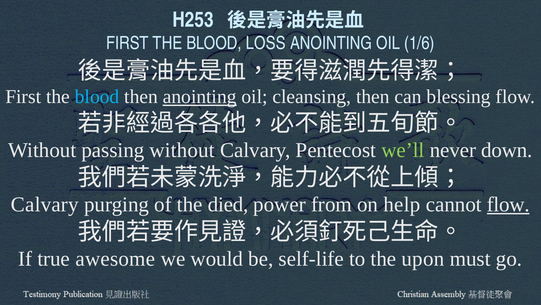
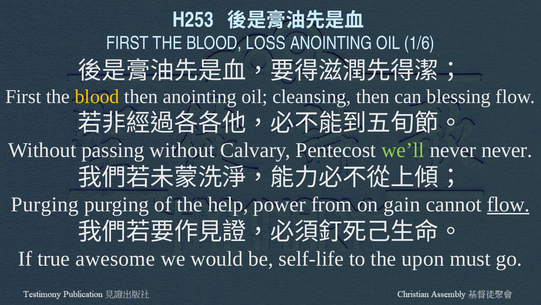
blood at (97, 97) colour: light blue -> yellow
anointing at (200, 97) underline: present -> none
never down: down -> never
Calvary at (45, 204): Calvary -> Purging
died: died -> help
help: help -> gain
